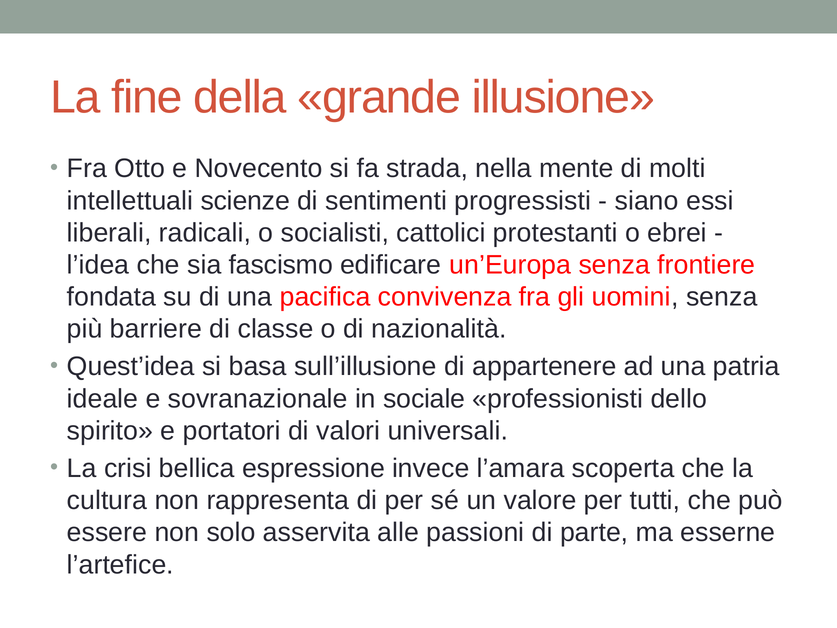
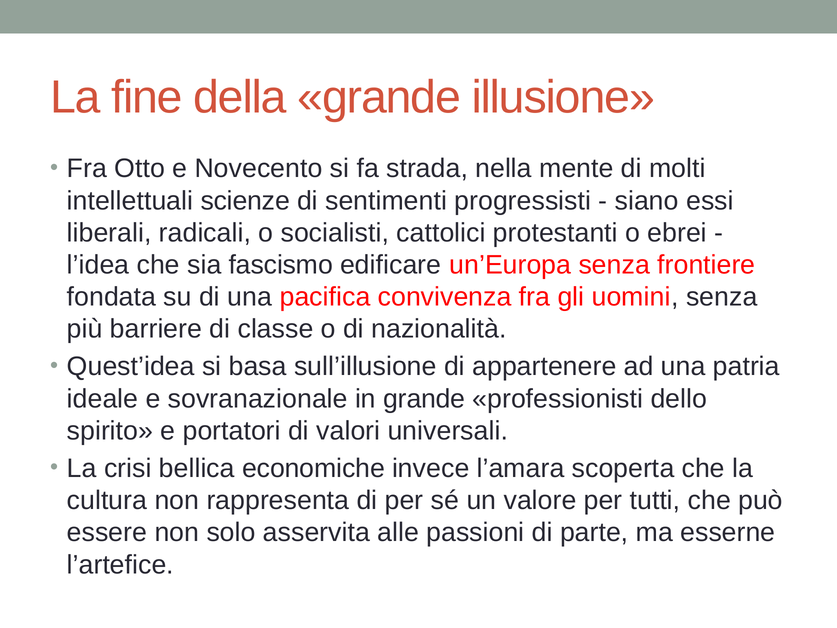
in sociale: sociale -> grande
espressione: espressione -> economiche
